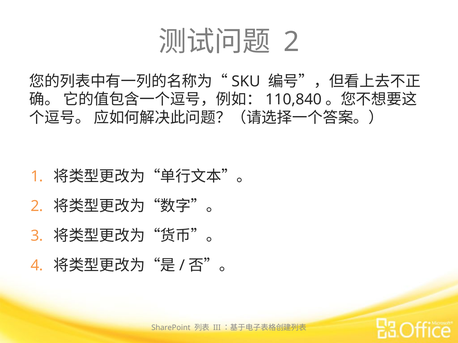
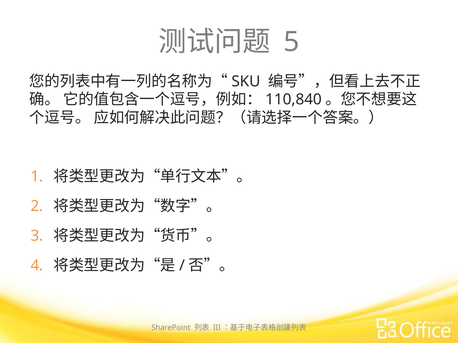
2 at (292, 42): 2 -> 5
